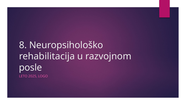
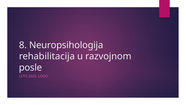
Neuropsihološko: Neuropsihološko -> Neuropsihologija
